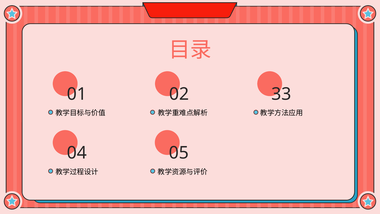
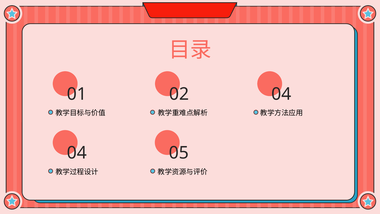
02 33: 33 -> 04
